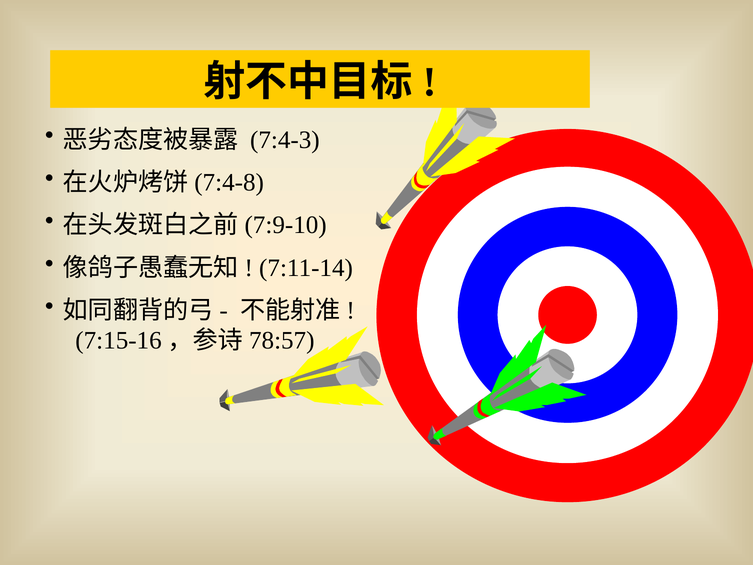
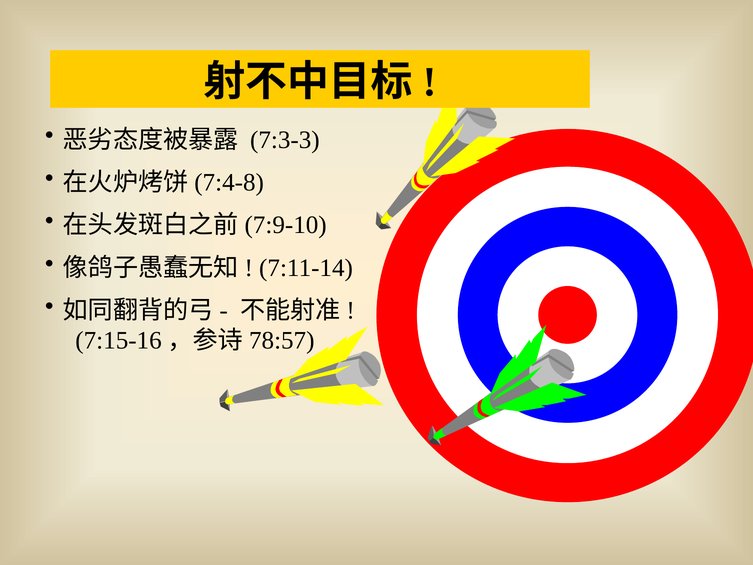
7:4-3: 7:4-3 -> 7:3-3
